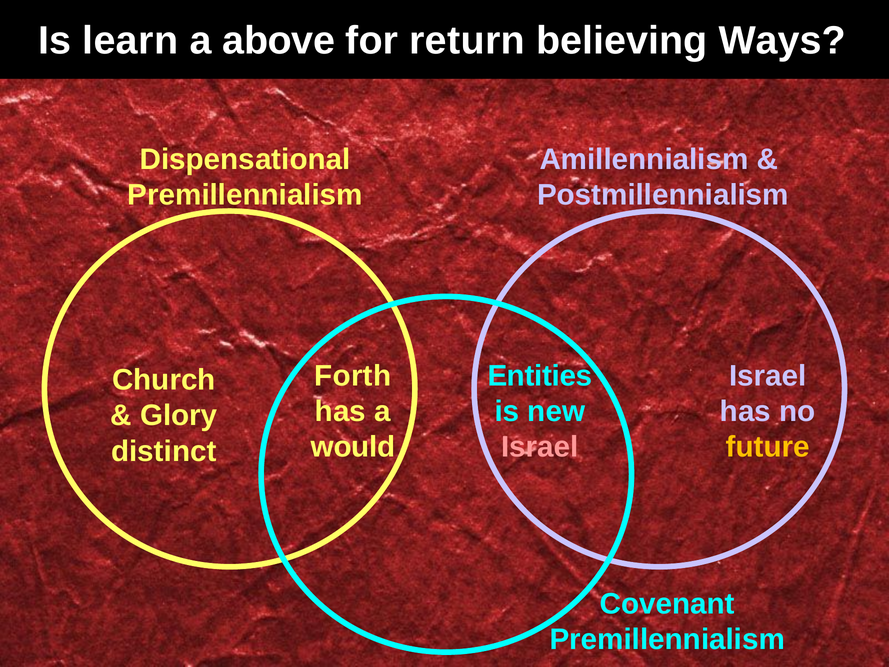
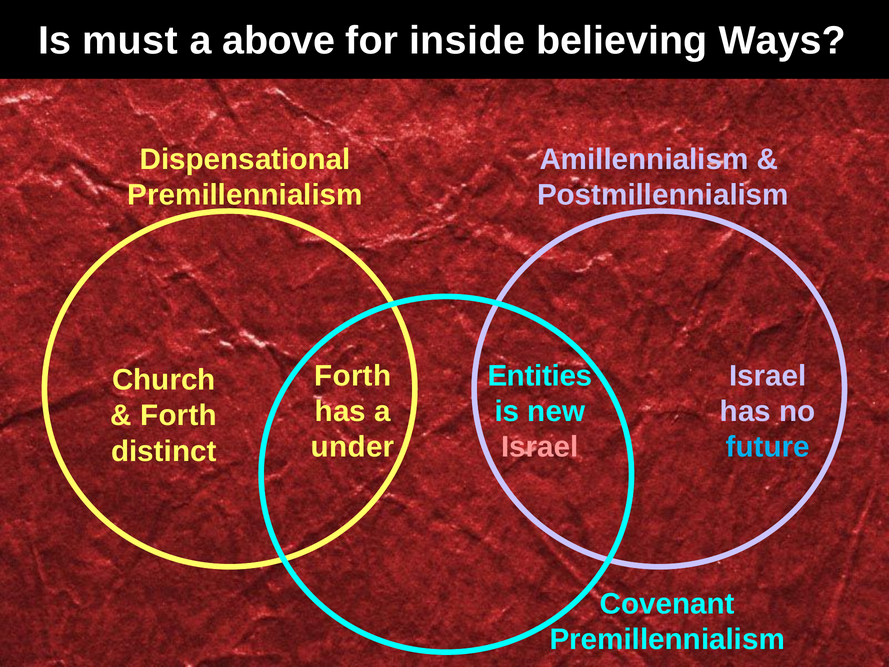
learn: learn -> must
return: return -> inside
Glory at (179, 416): Glory -> Forth
would: would -> under
future colour: yellow -> light blue
